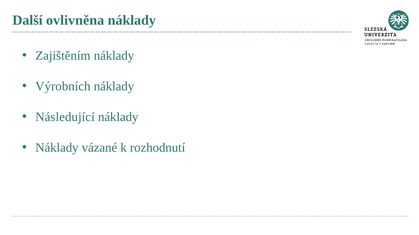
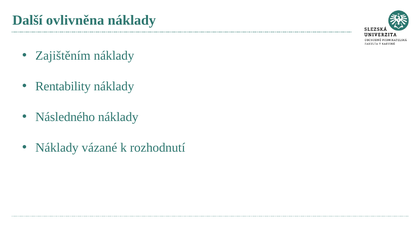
Výrobních: Výrobních -> Rentability
Následující: Následující -> Následného
